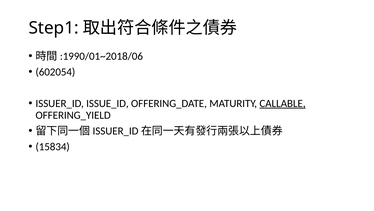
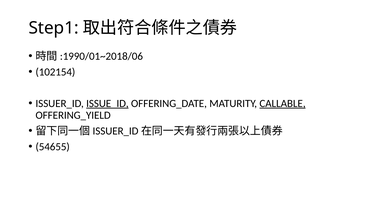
602054: 602054 -> 102154
ISSUE_ID underline: none -> present
15834: 15834 -> 54655
